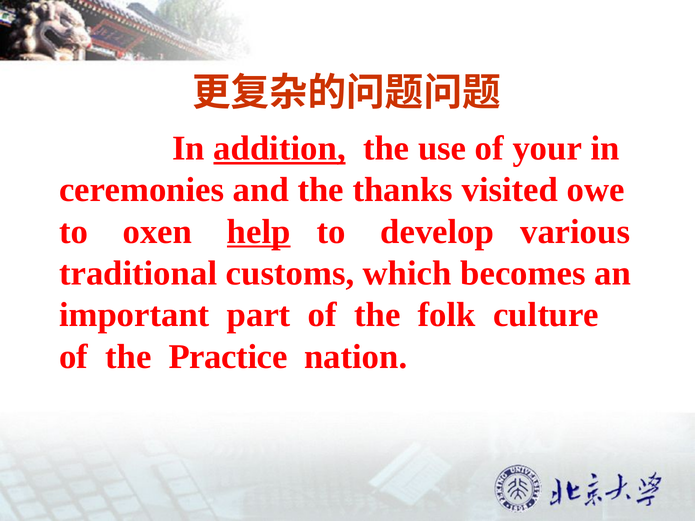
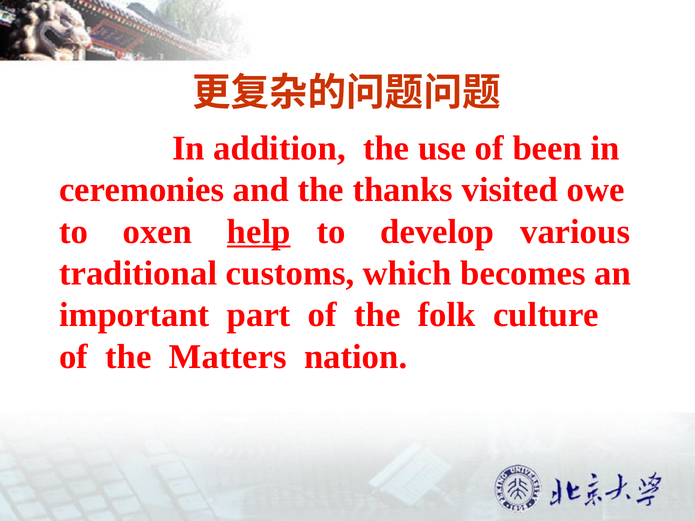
addition underline: present -> none
your: your -> been
Practice: Practice -> Matters
